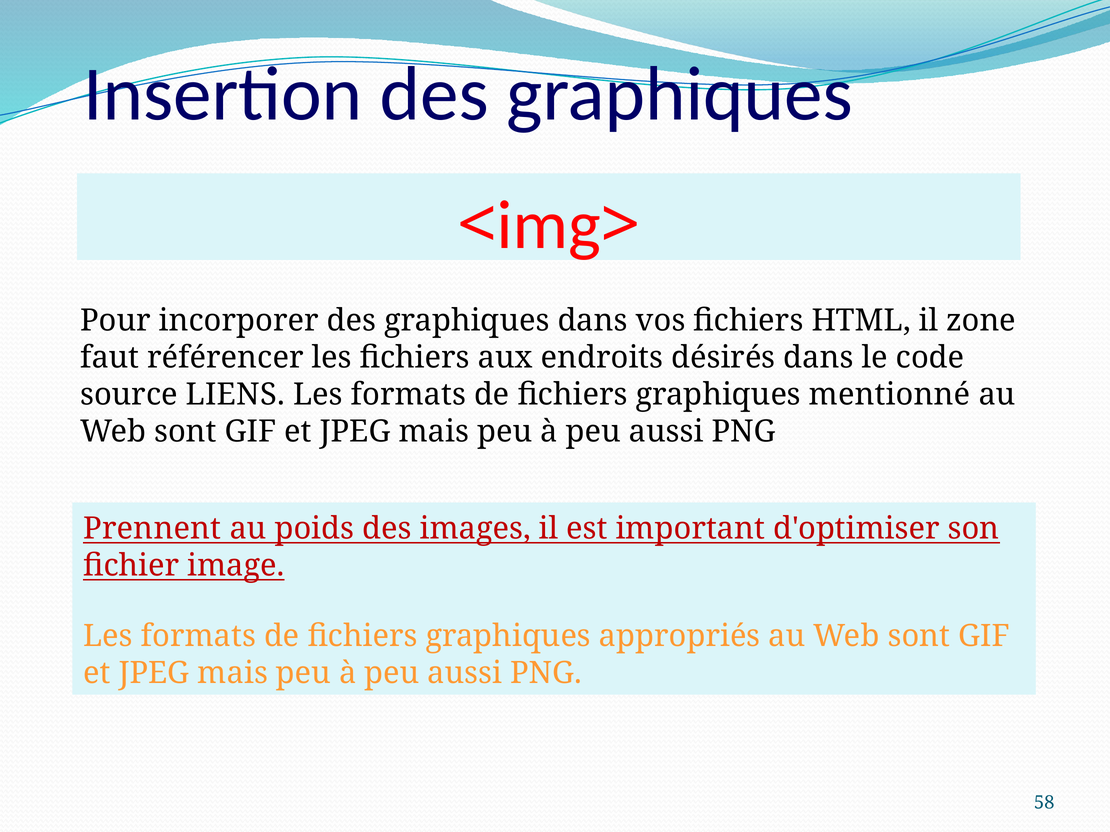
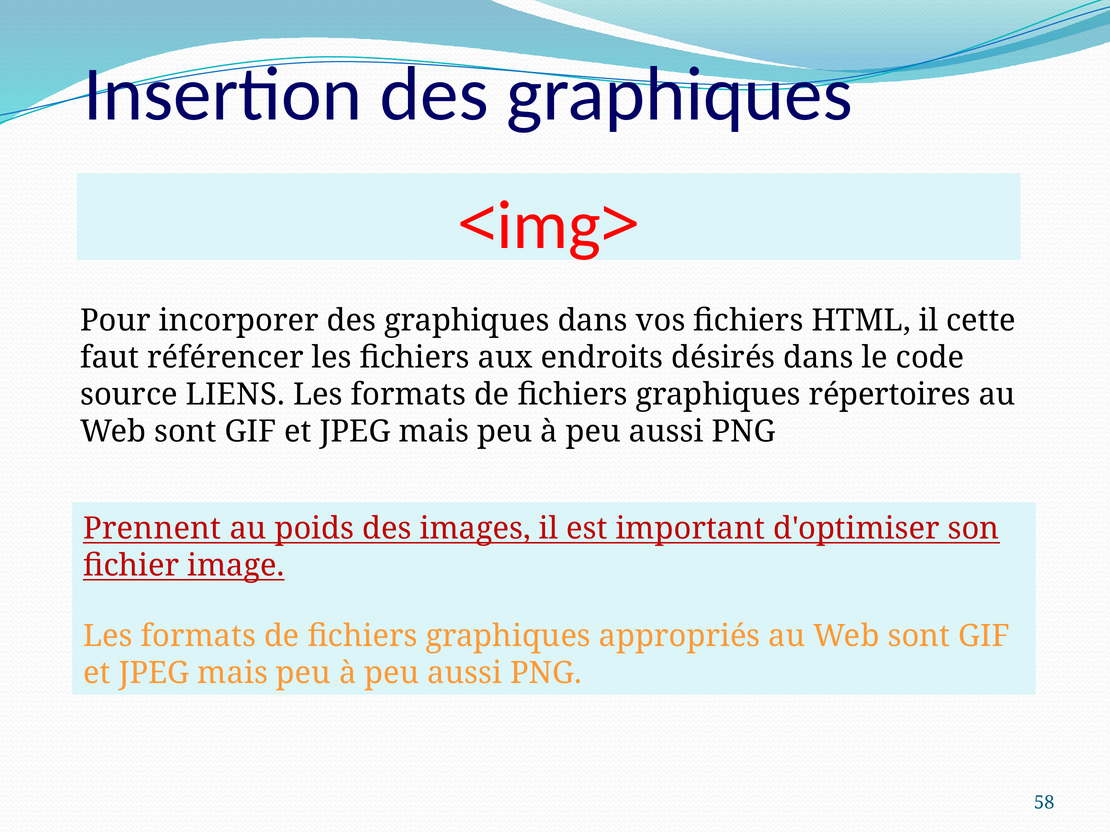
zone: zone -> cette
mentionné: mentionné -> répertoires
